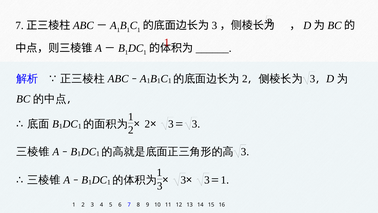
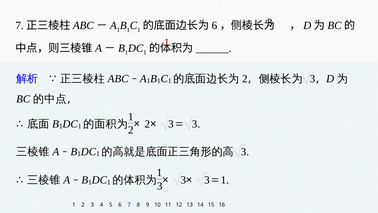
3 at (214, 26): 3 -> 6
